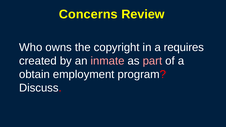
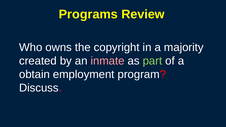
Concerns: Concerns -> Programs
requires: requires -> majority
part colour: pink -> light green
